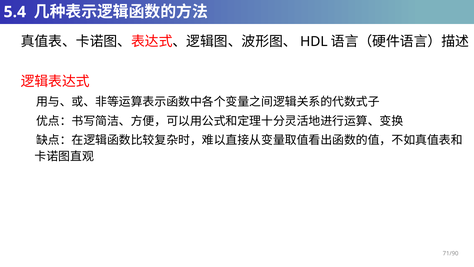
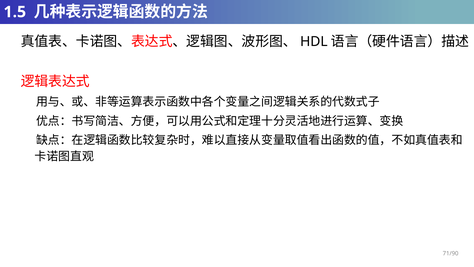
5.4: 5.4 -> 1.5
